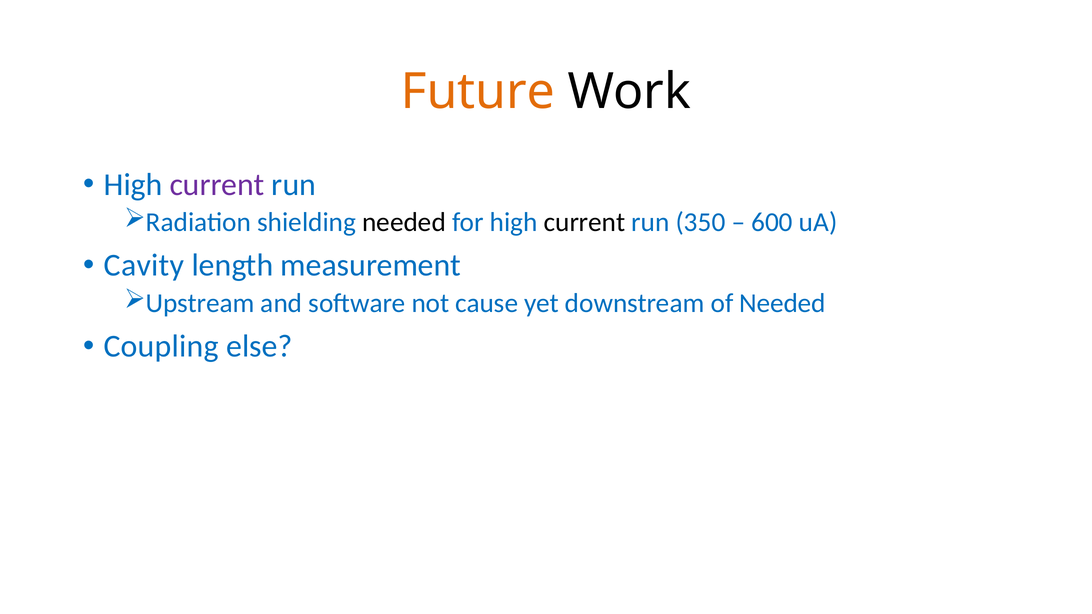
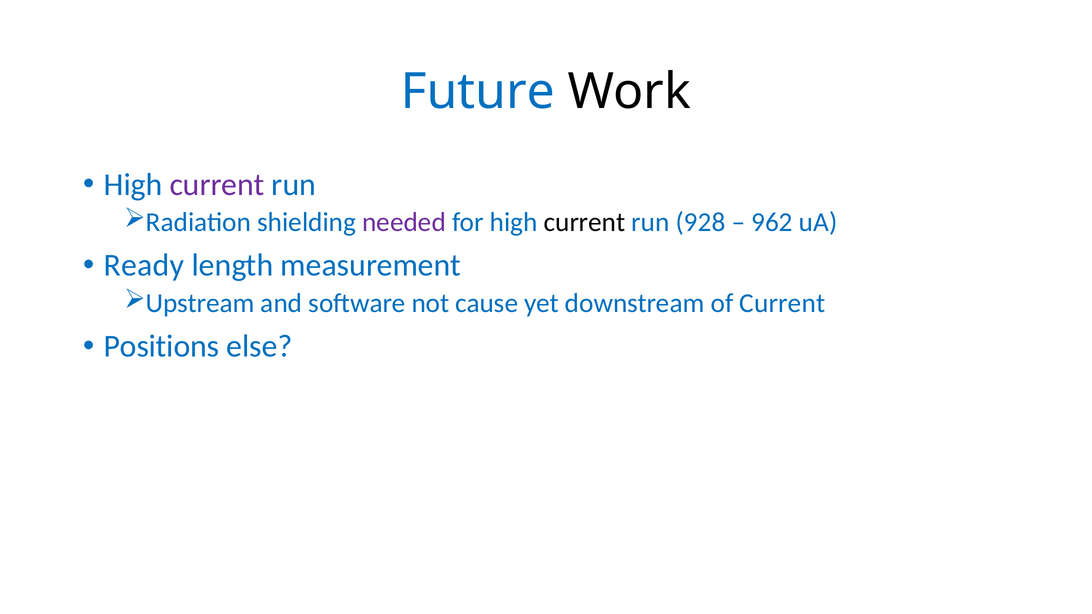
Future colour: orange -> blue
needed at (404, 222) colour: black -> purple
350: 350 -> 928
600: 600 -> 962
Cavity: Cavity -> Ready
of Needed: Needed -> Current
Coupling: Coupling -> Positions
